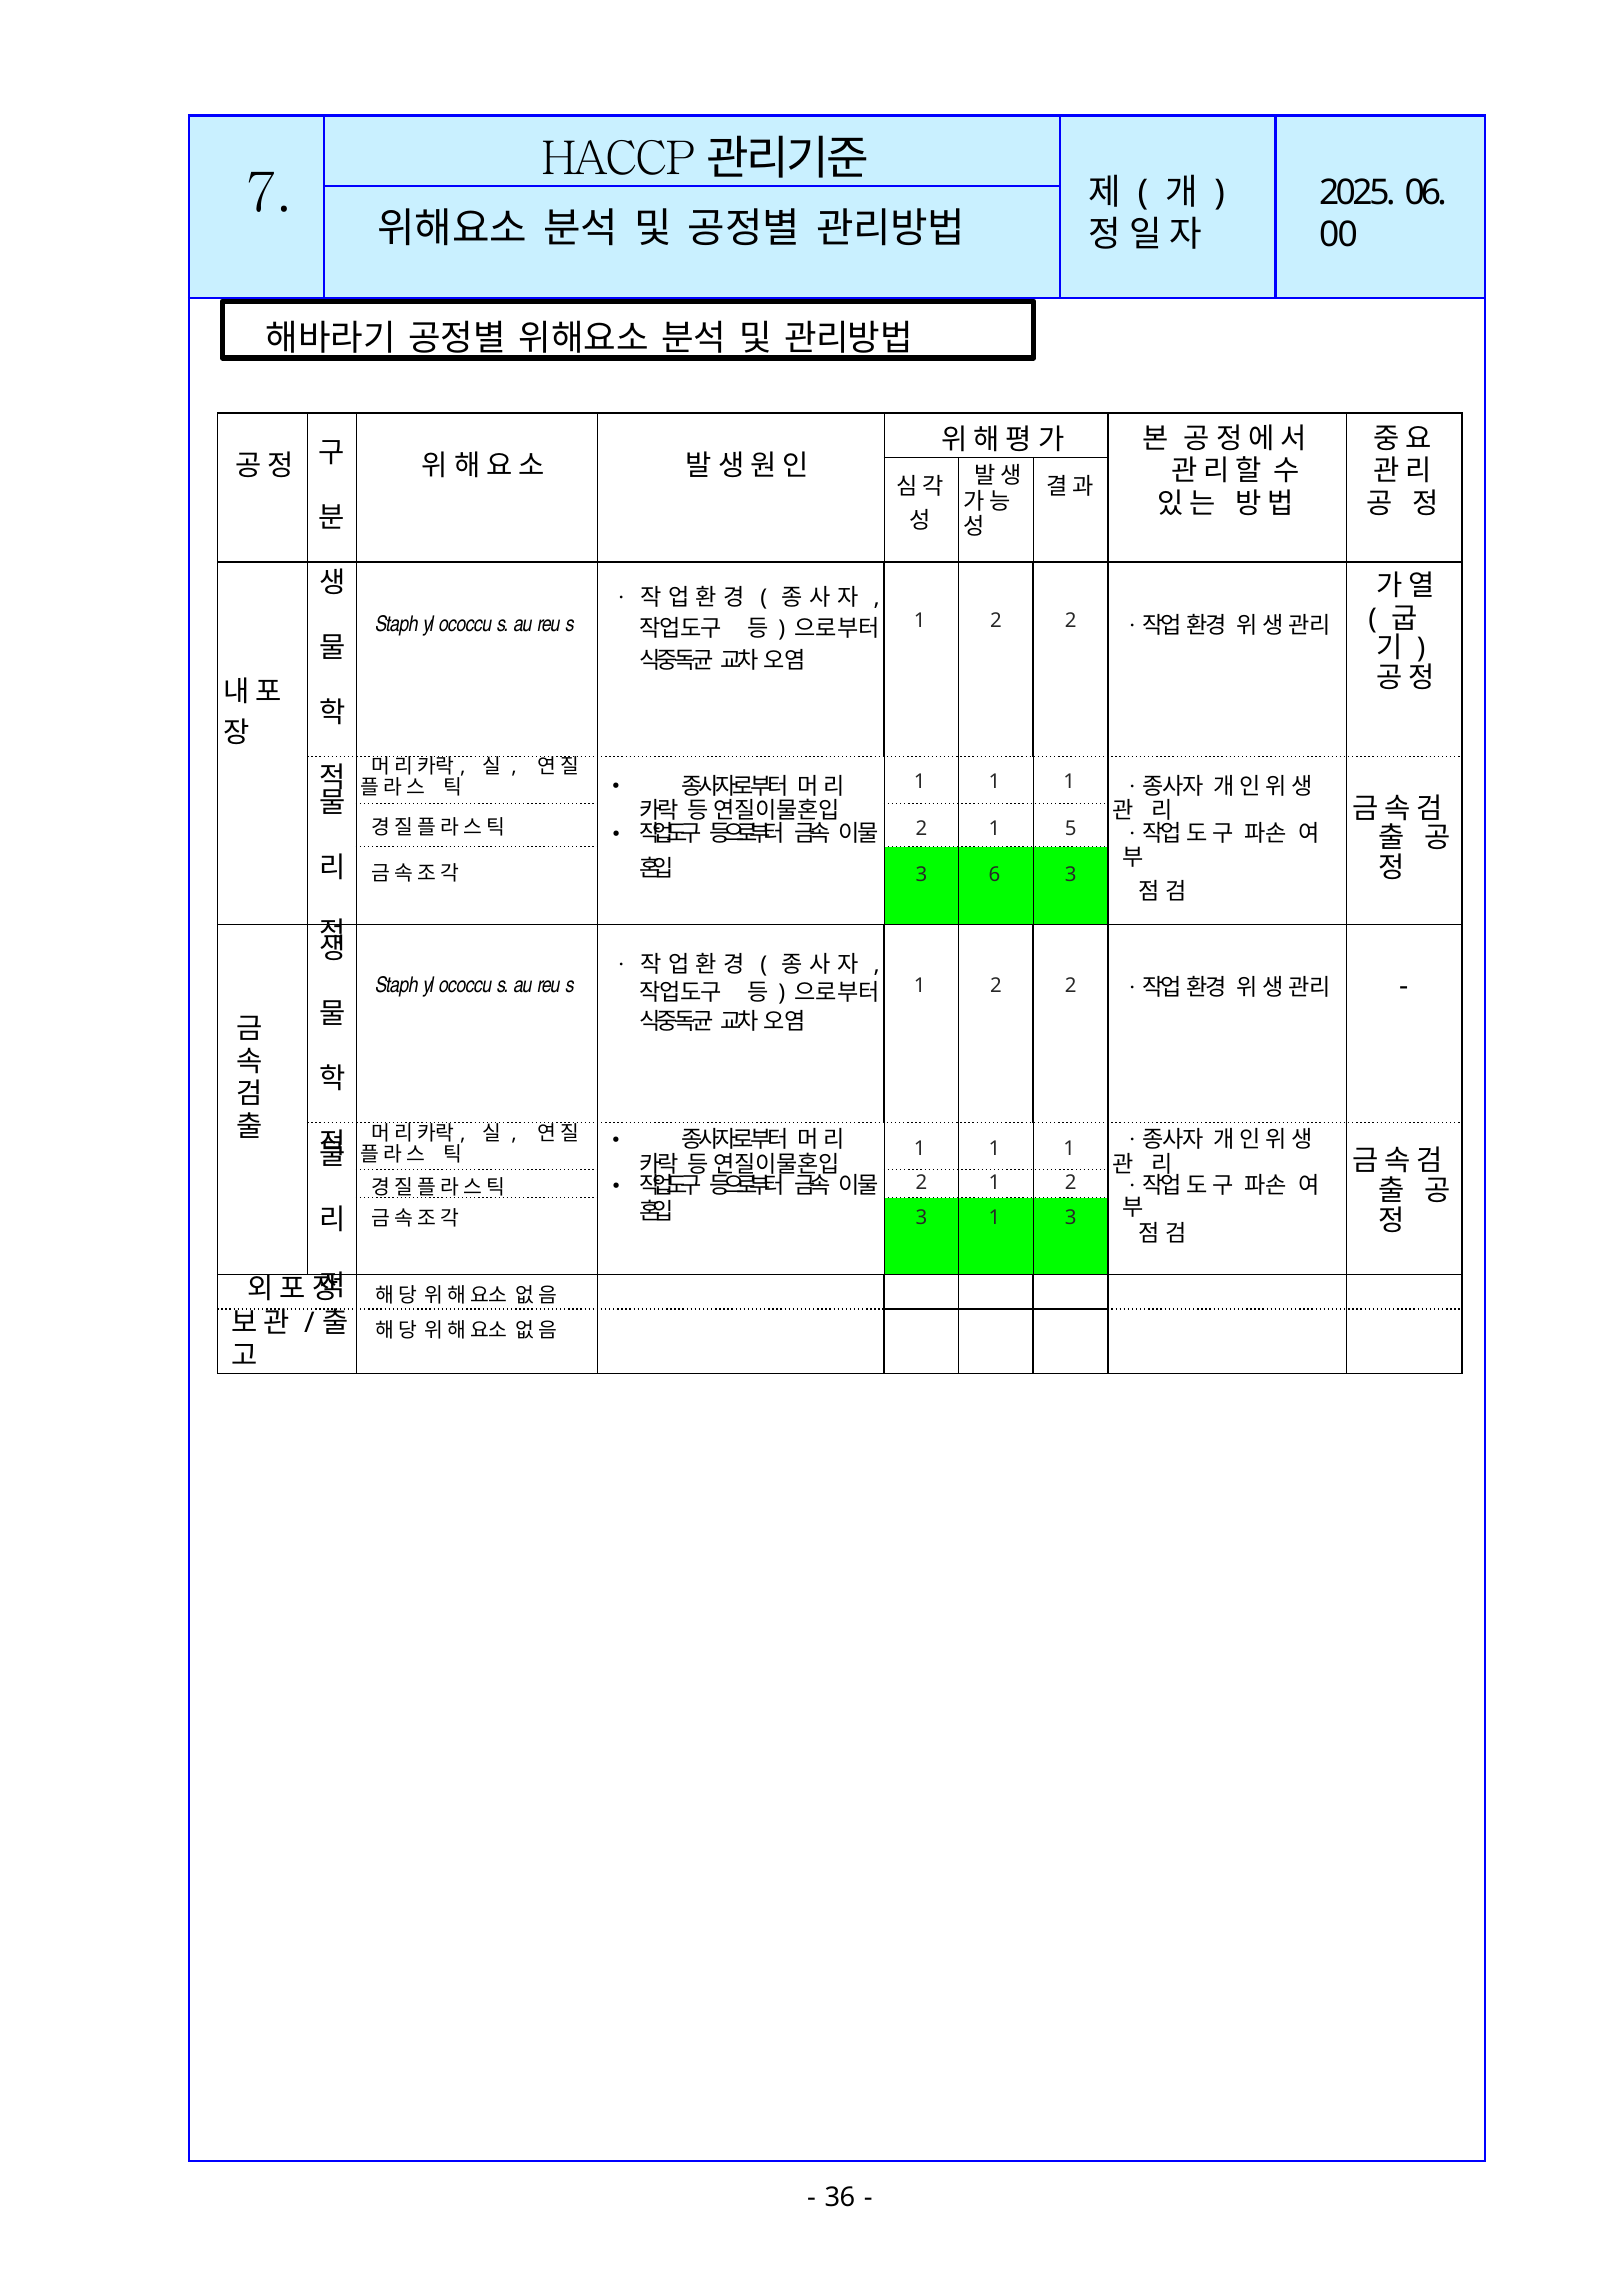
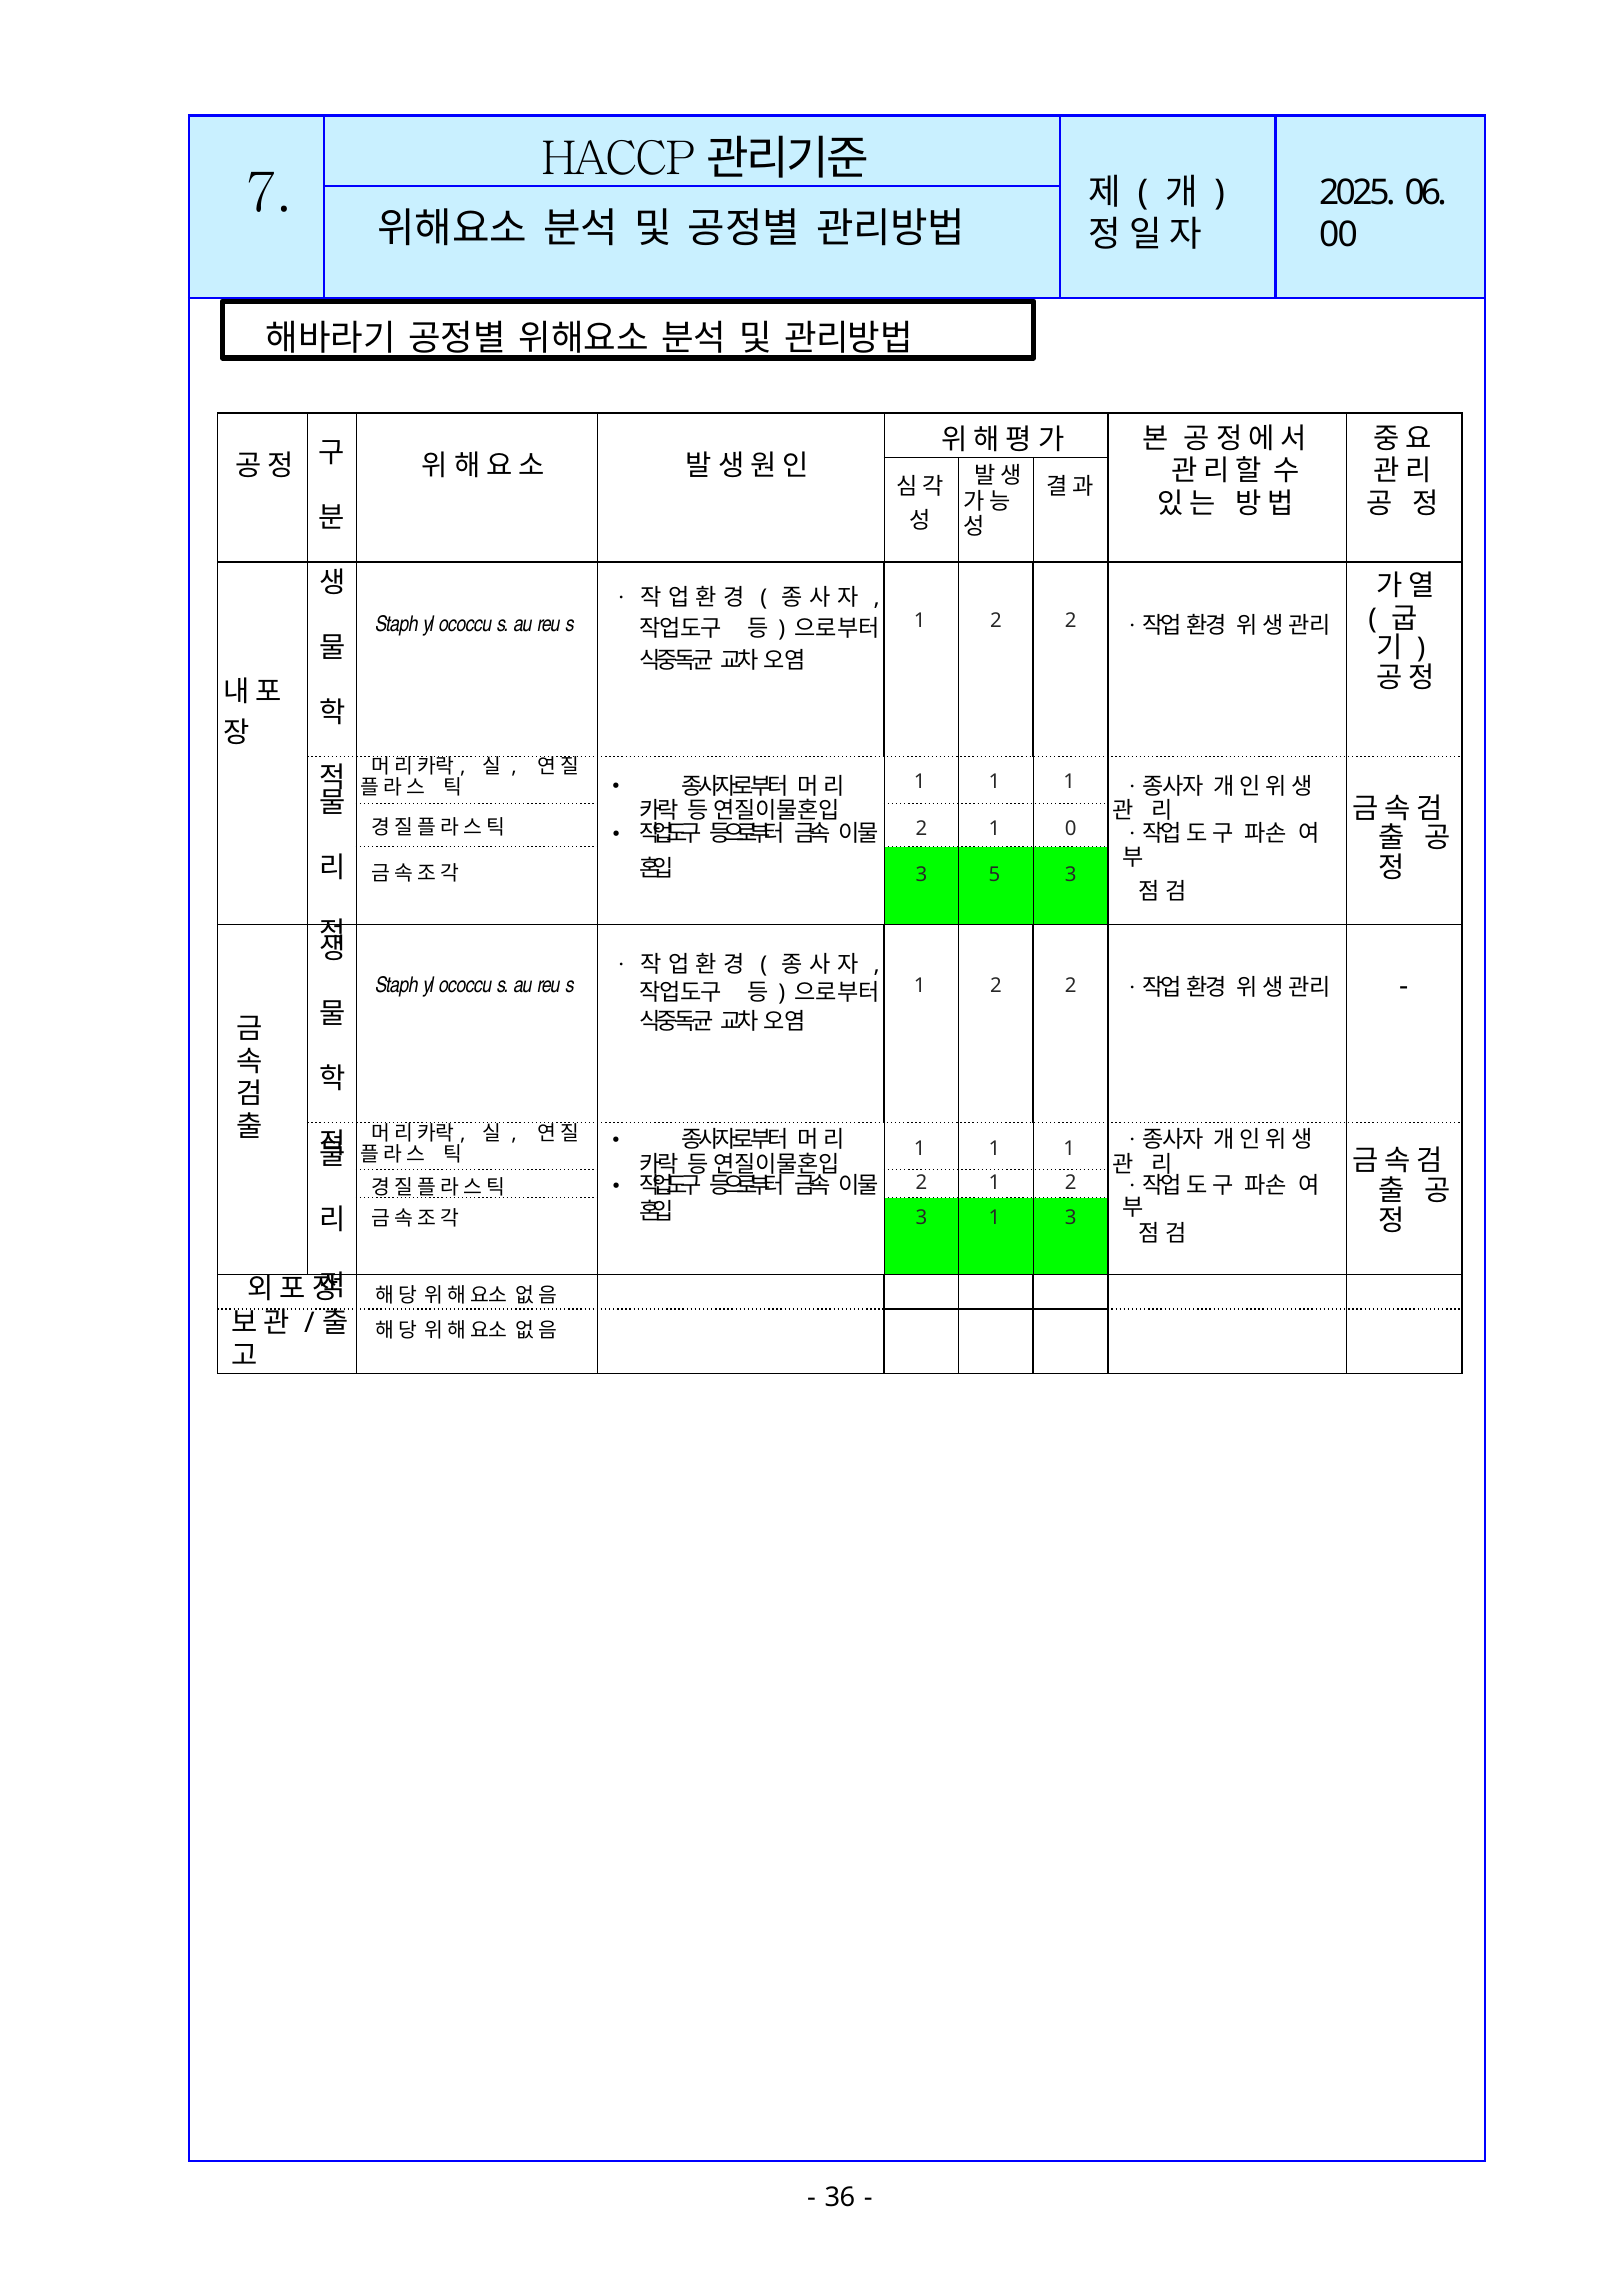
5: 5 -> 0
6: 6 -> 5
